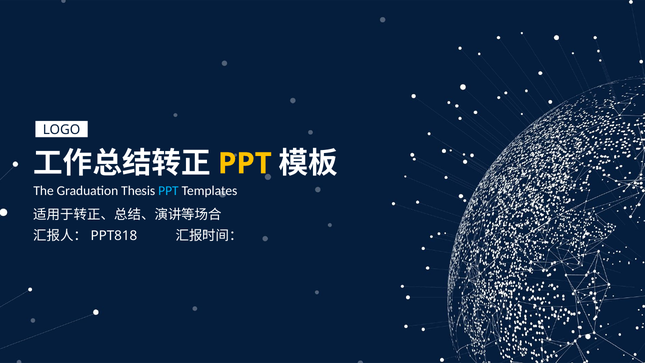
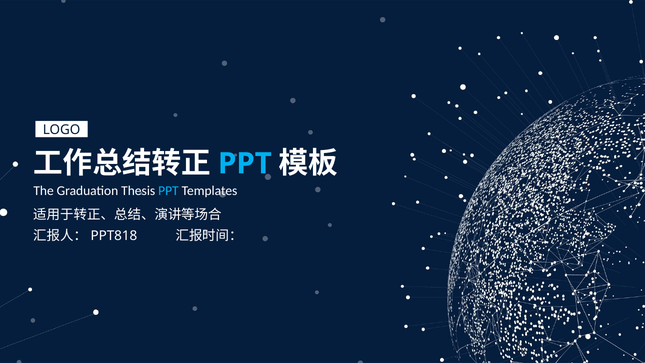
PPT at (245, 163) colour: yellow -> light blue
